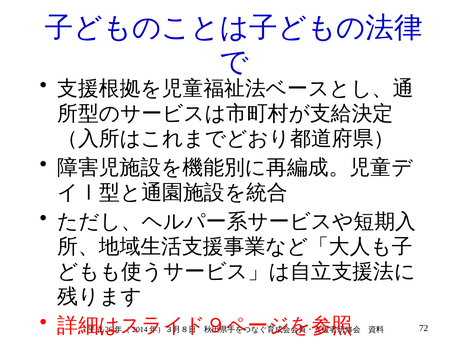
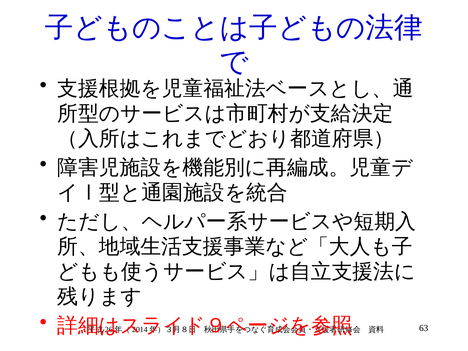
72: 72 -> 63
